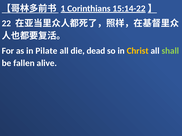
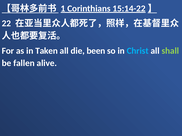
Pilate: Pilate -> Taken
dead: dead -> been
Christ colour: yellow -> light blue
